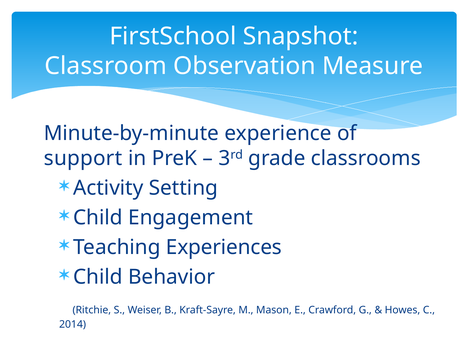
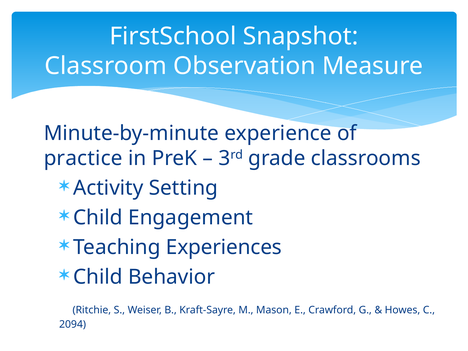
support: support -> practice
2014: 2014 -> 2094
